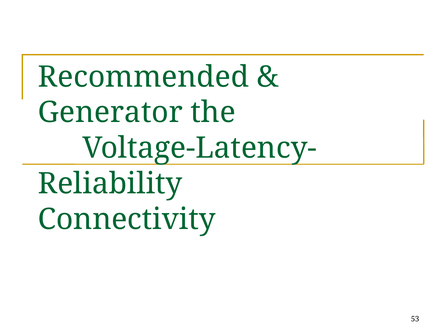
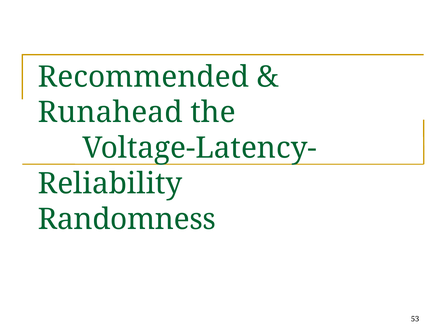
Generator: Generator -> Runahead
Connectivity: Connectivity -> Randomness
